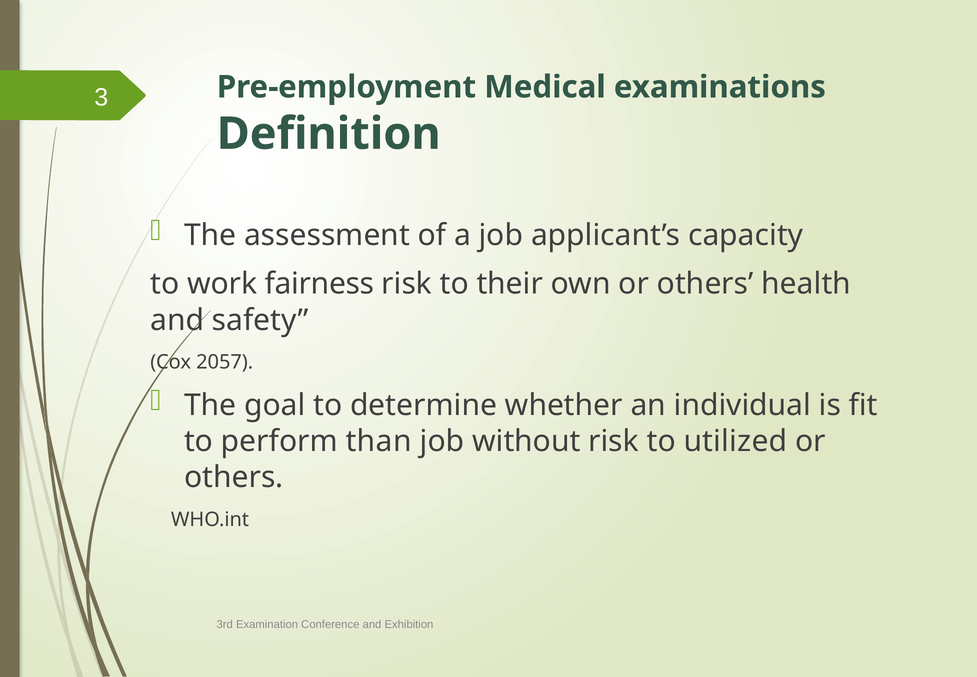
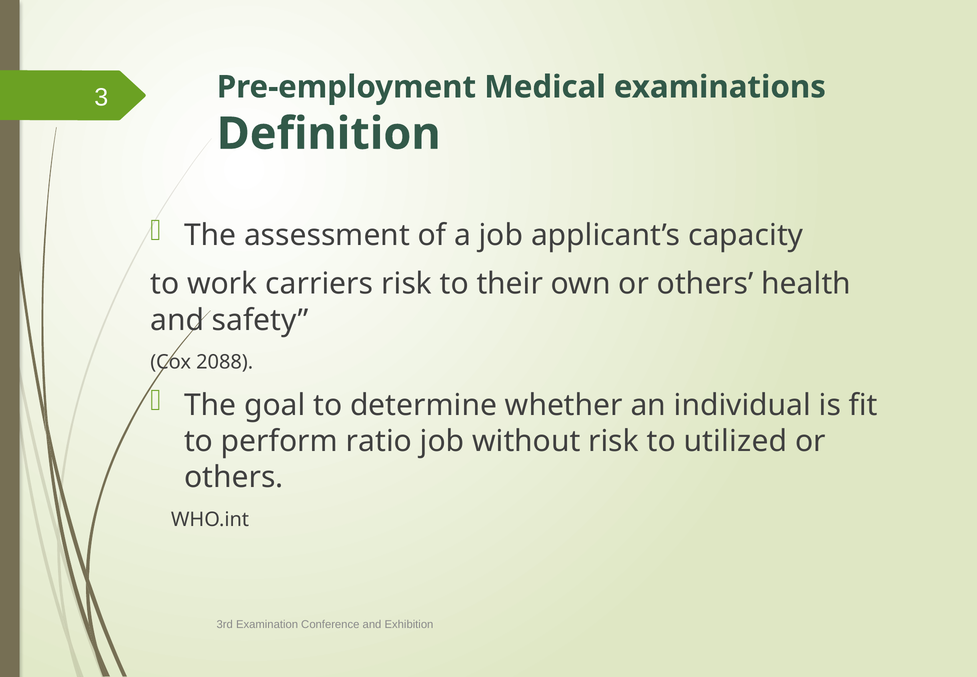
fairness: fairness -> carriers
2057: 2057 -> 2088
than: than -> ratio
